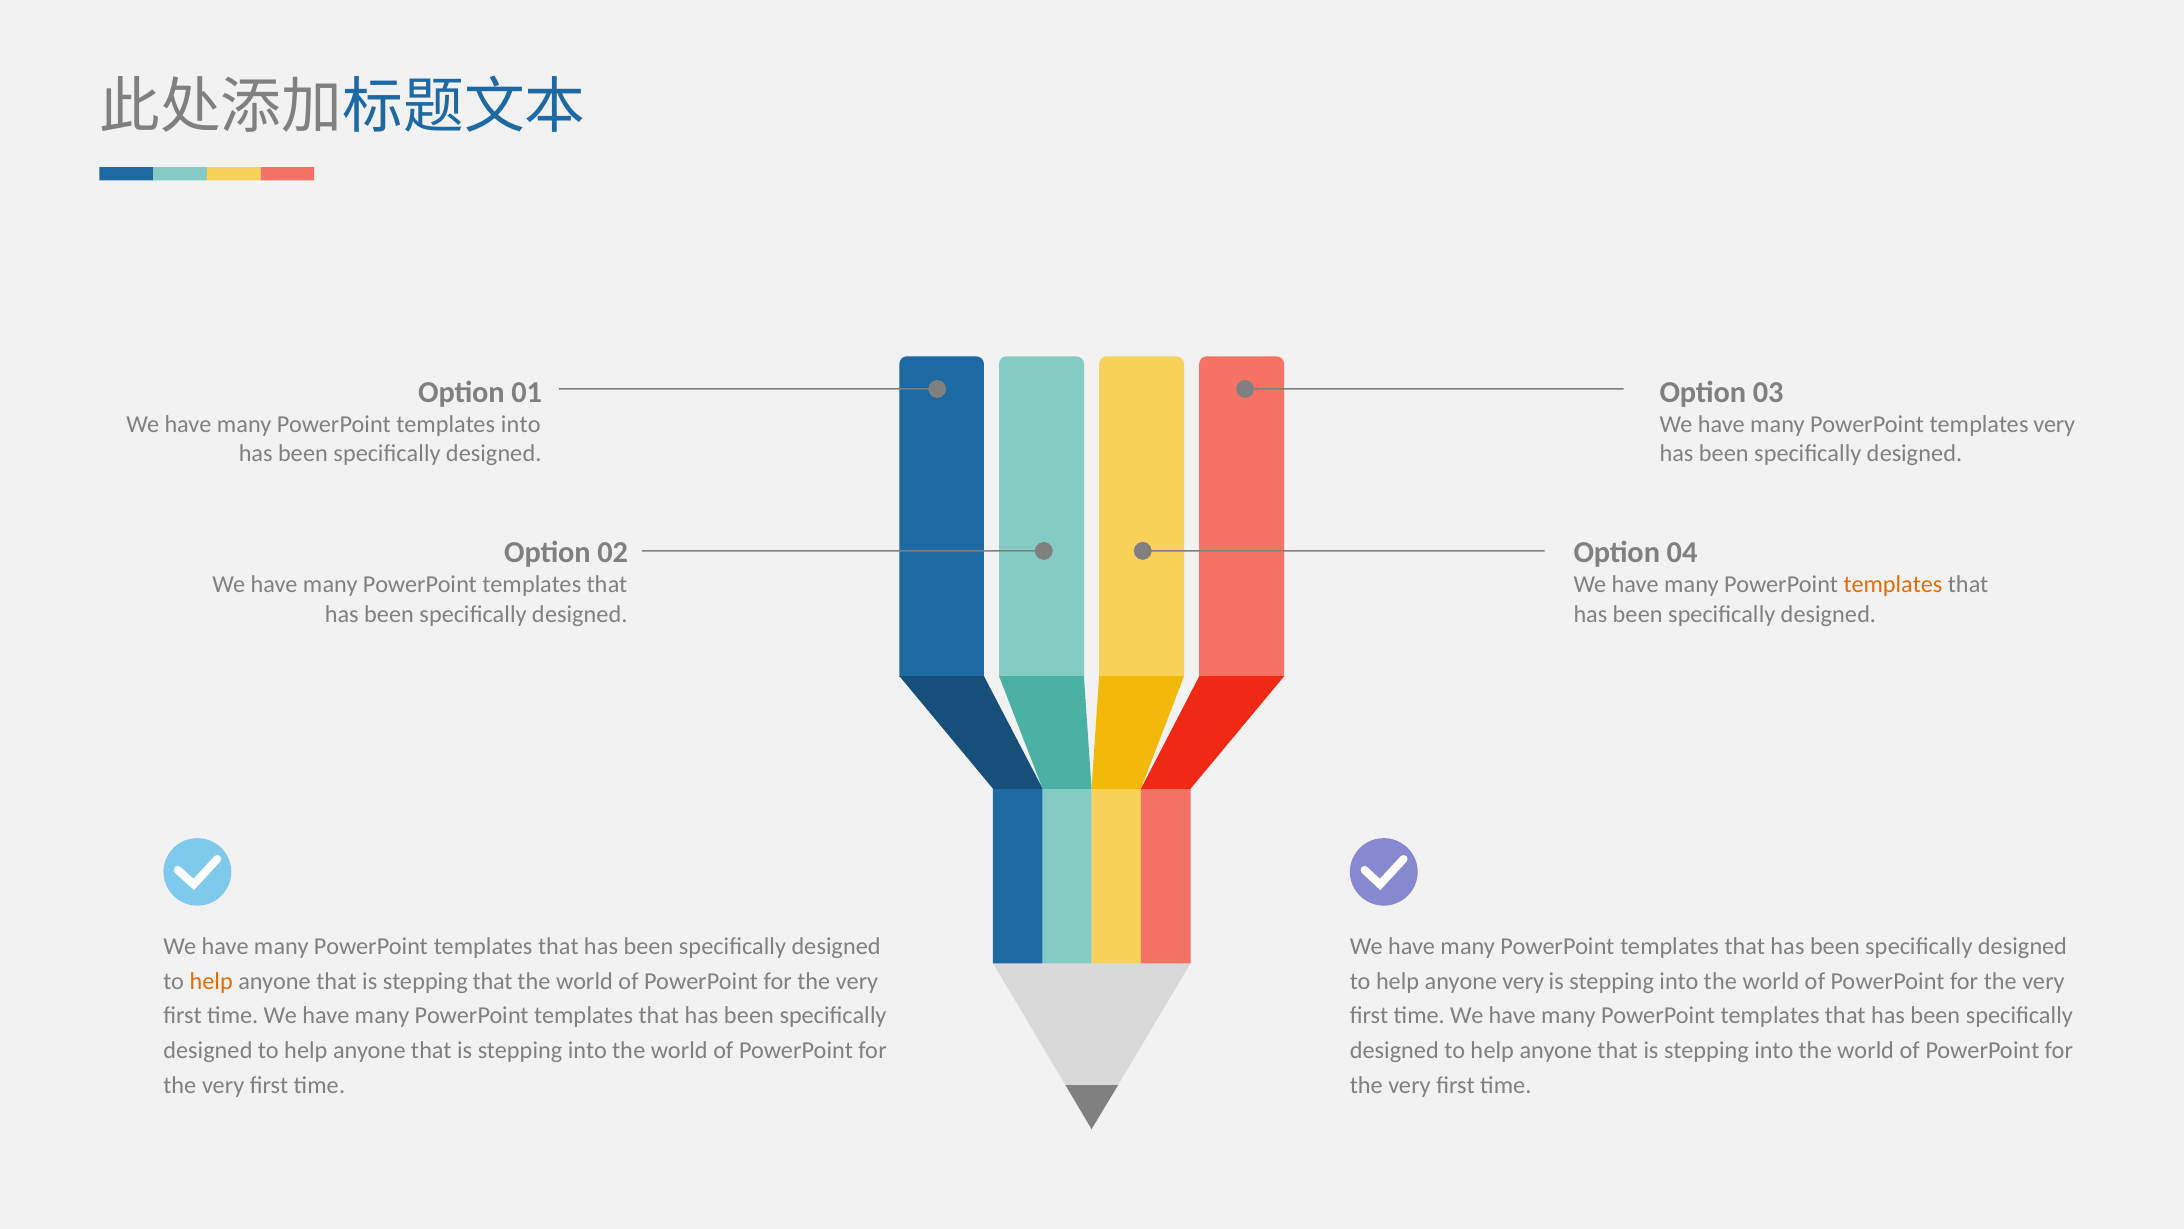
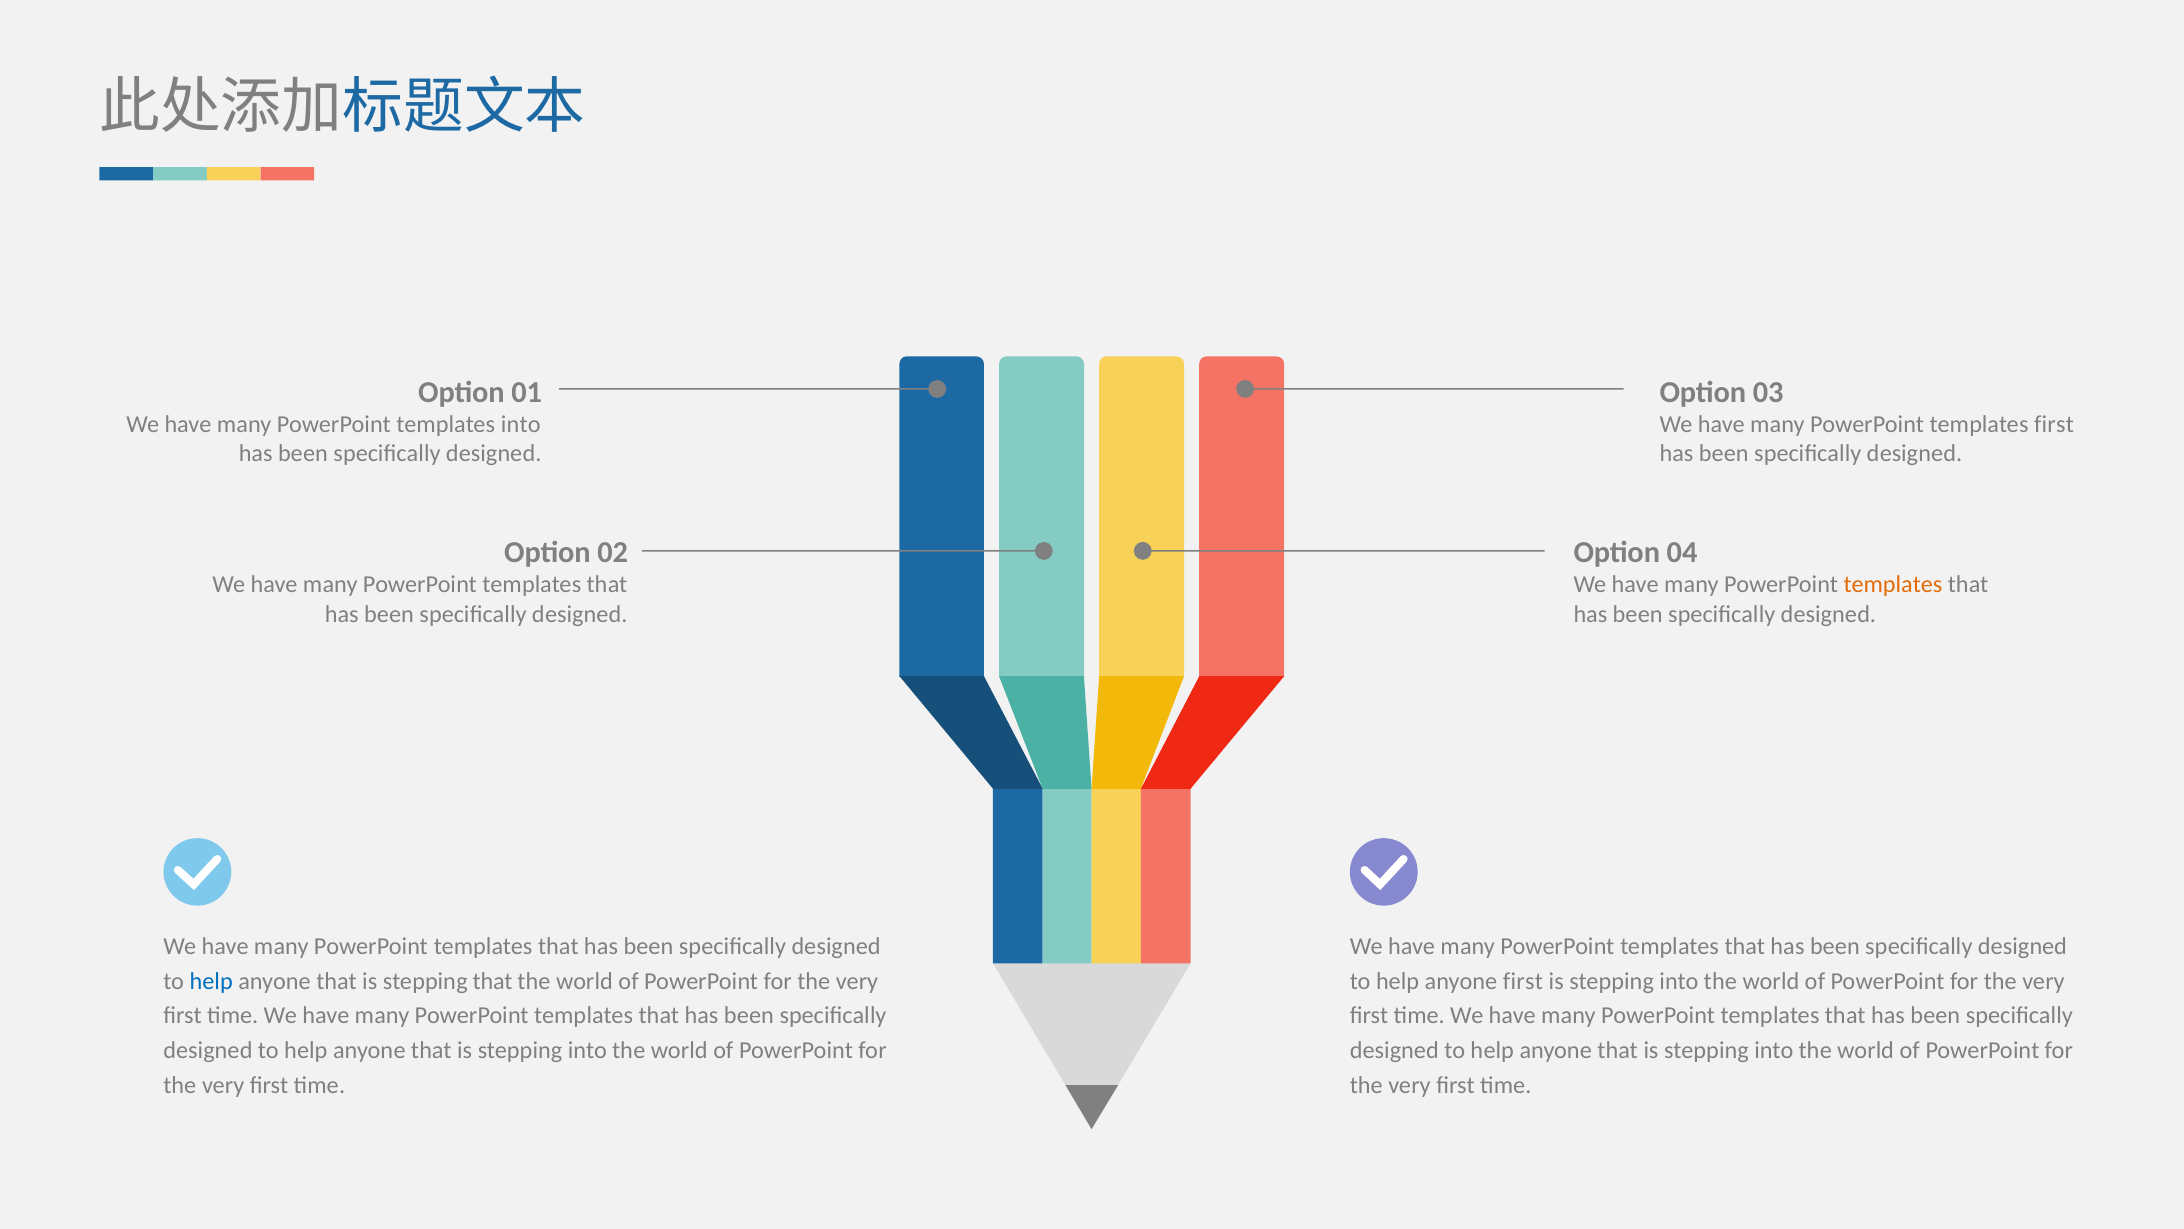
templates very: very -> first
help at (211, 981) colour: orange -> blue
anyone very: very -> first
